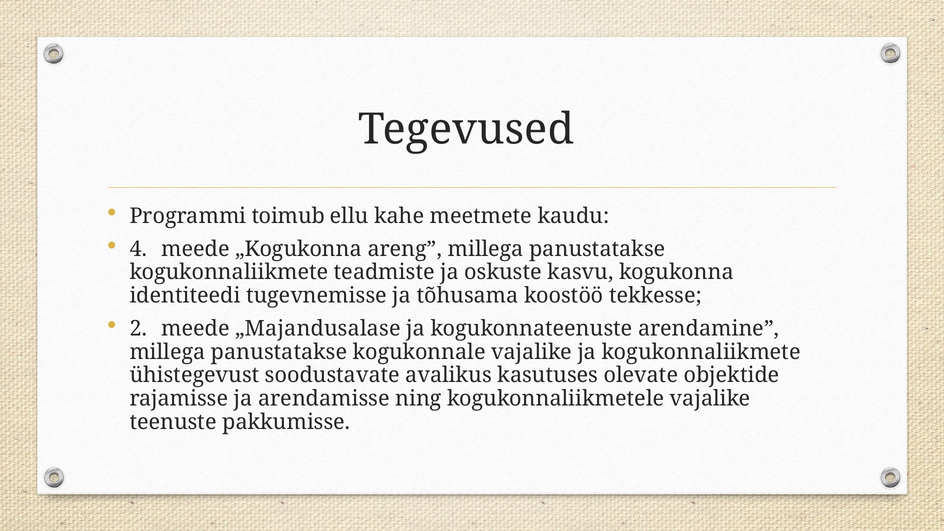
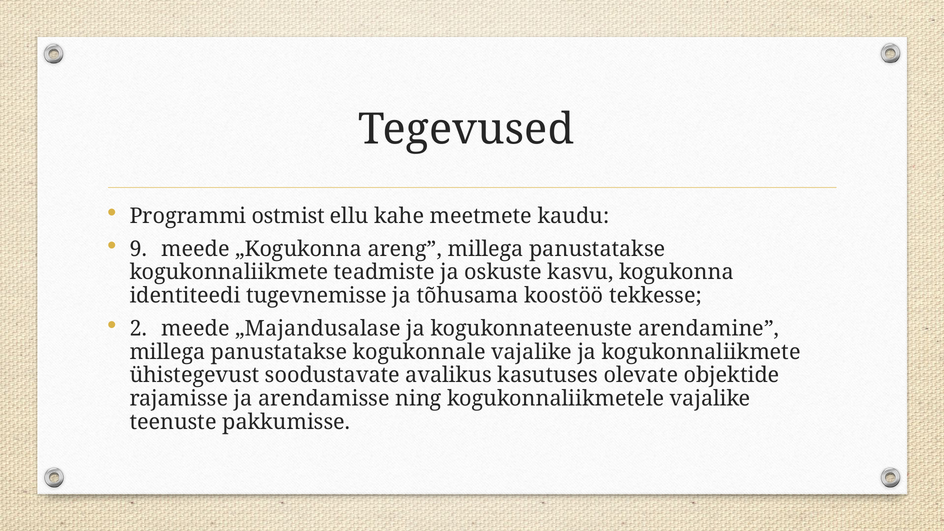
toimub: toimub -> ostmist
4: 4 -> 9
